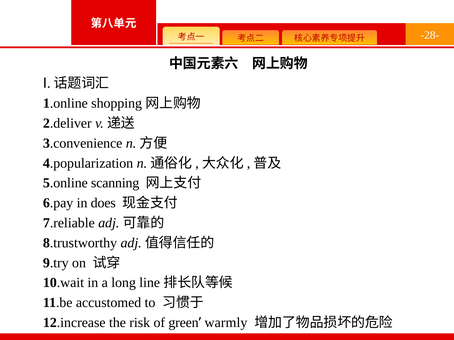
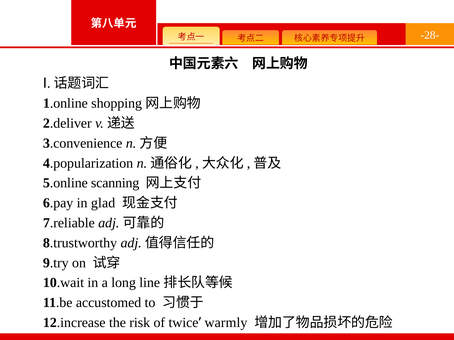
does: does -> glad
green: green -> twice
